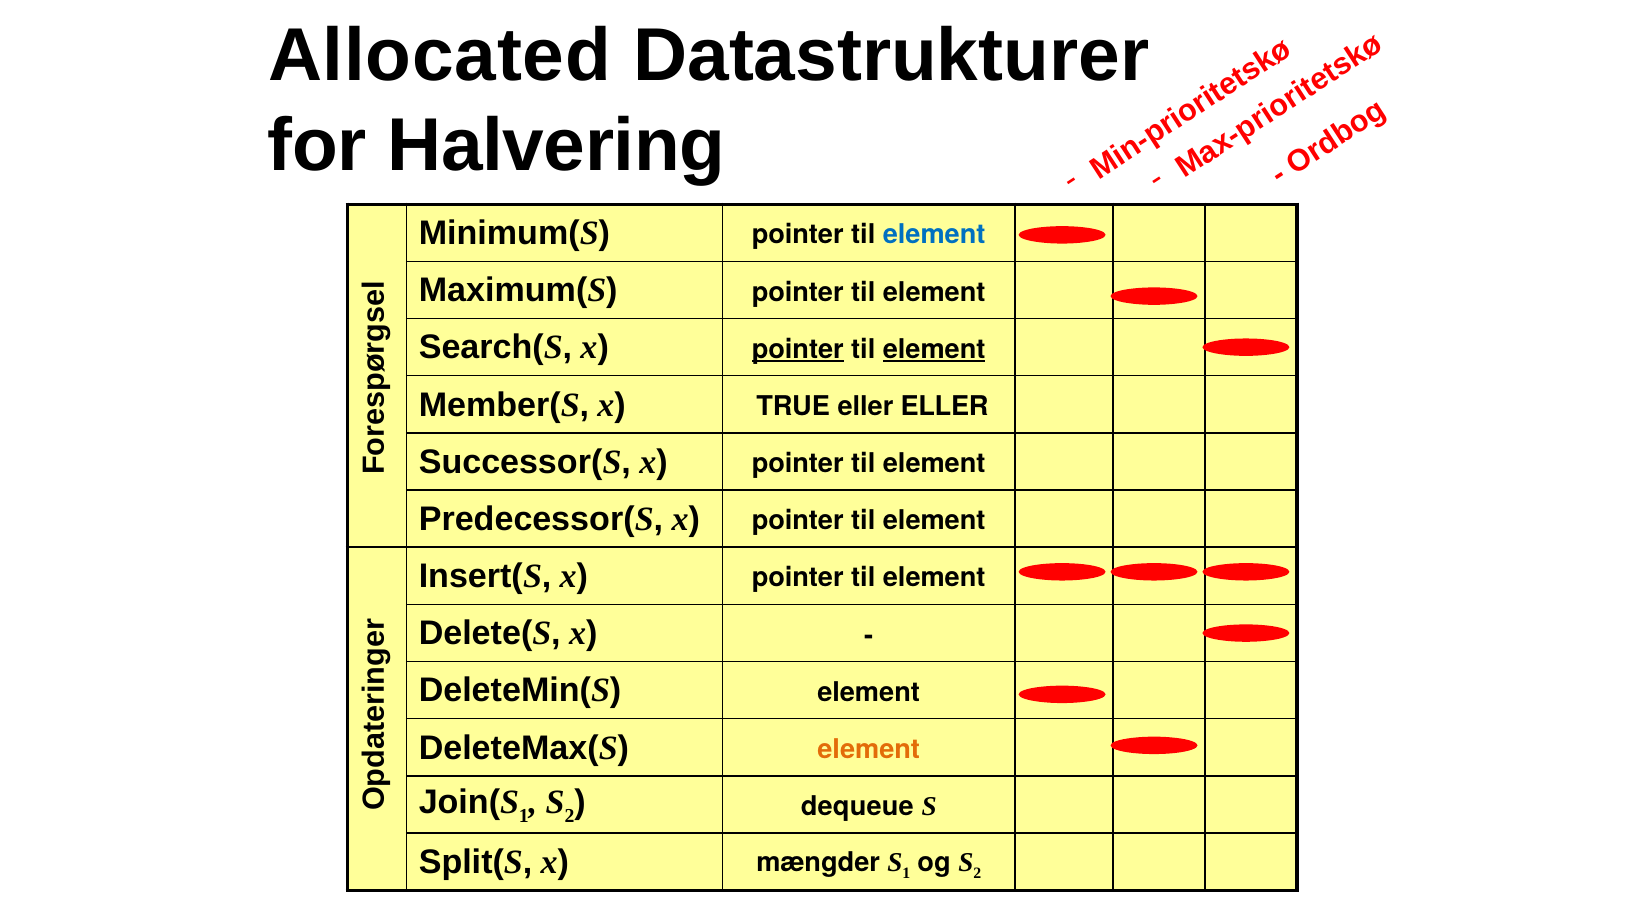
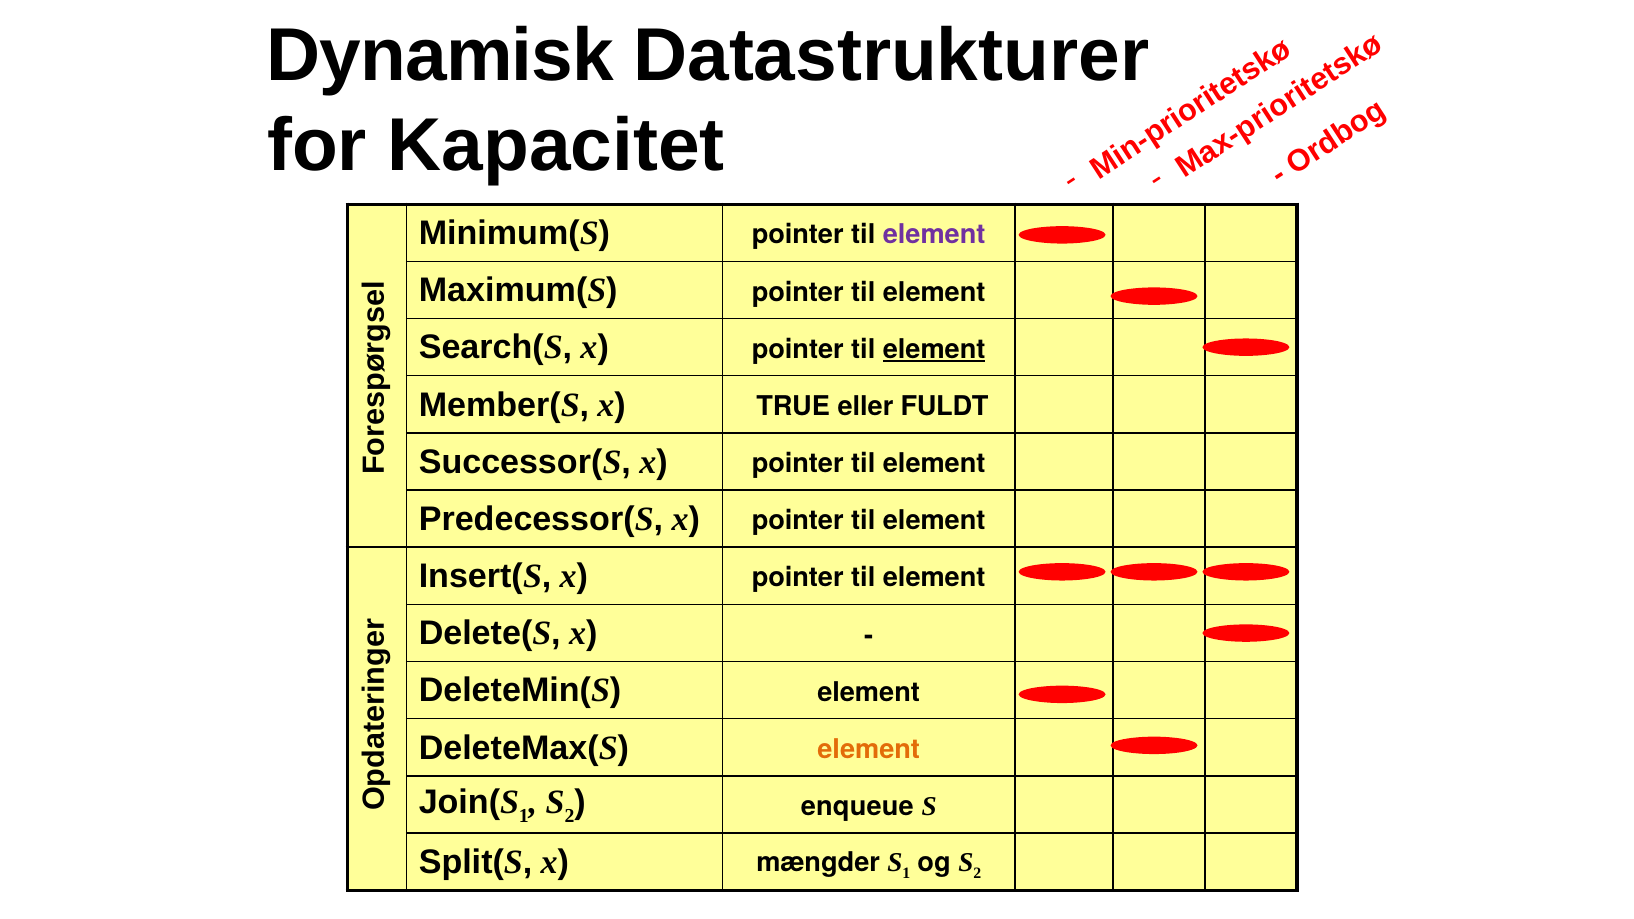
Allocated: Allocated -> Dynamisk
Halvering: Halvering -> Kapacitet
element at (934, 235) colour: blue -> purple
pointer at (798, 349) underline: present -> none
eller ELLER: ELLER -> FULDT
dequeue: dequeue -> enqueue
